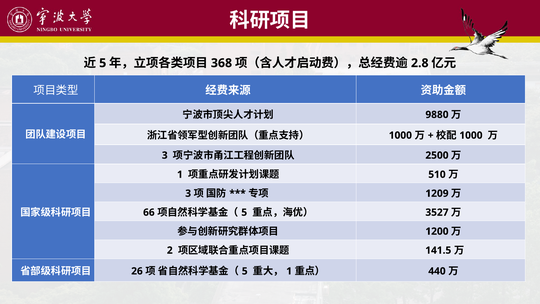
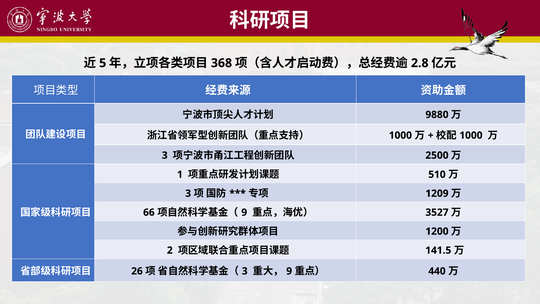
5 at (244, 212): 5 -> 9
5 at (245, 271): 5 -> 3
1 at (289, 271): 1 -> 9
